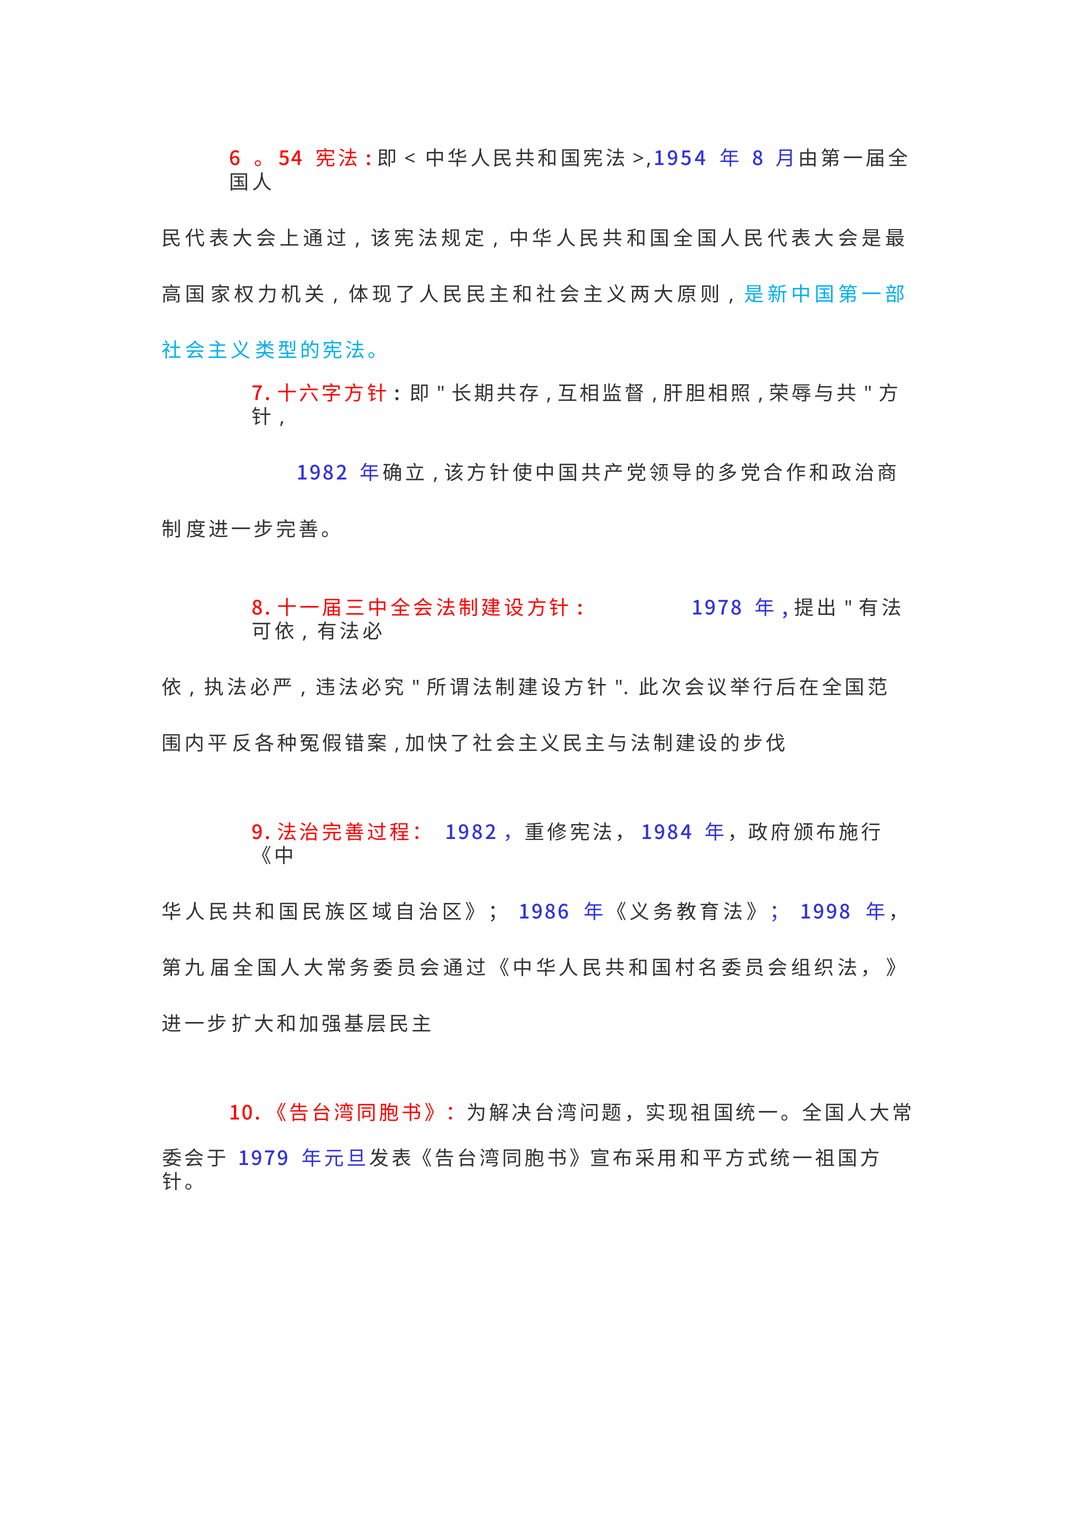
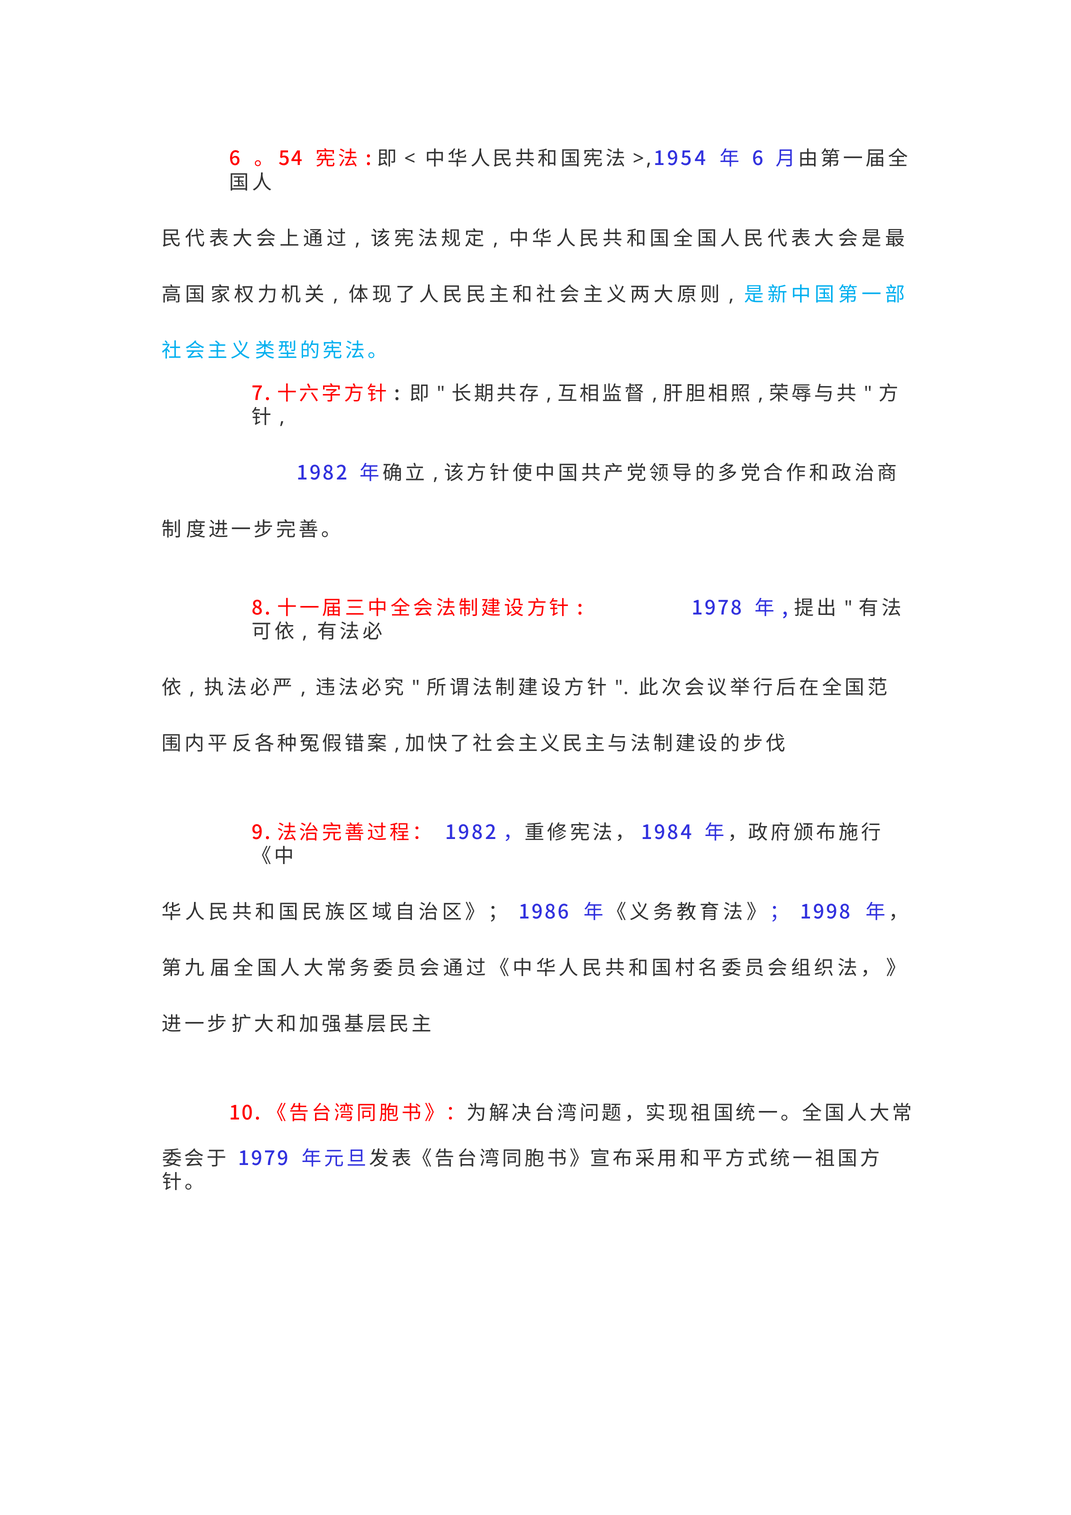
8 at (758, 159): 8 -> 6
